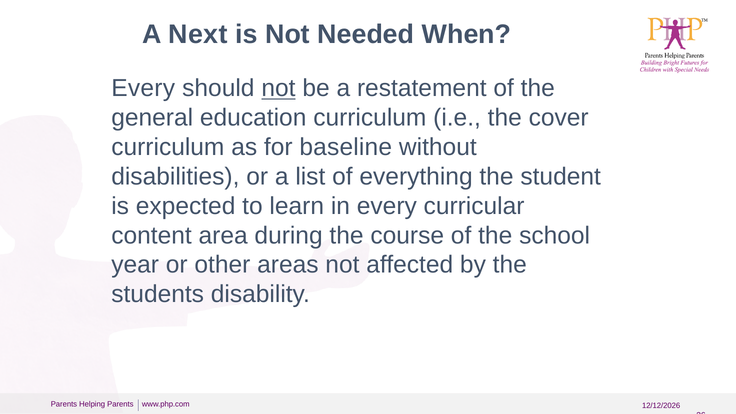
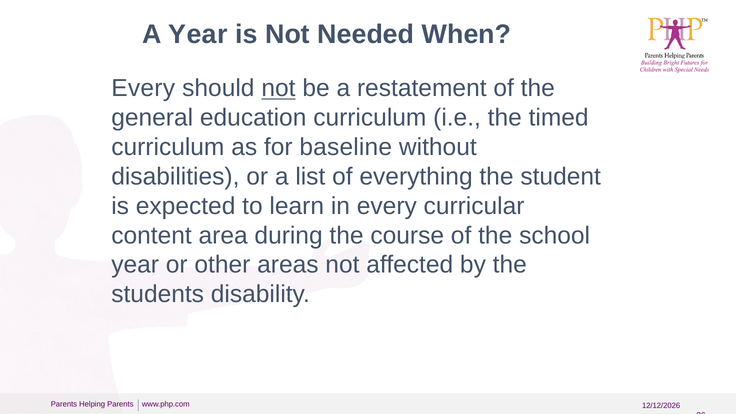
A Next: Next -> Year
cover: cover -> timed
